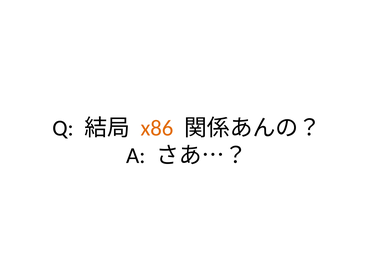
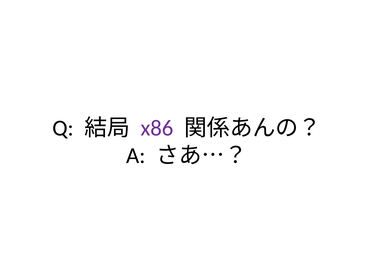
x86 colour: orange -> purple
